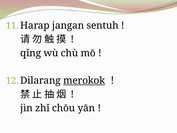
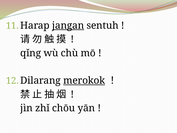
jangan underline: none -> present
